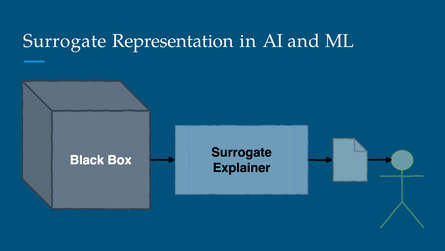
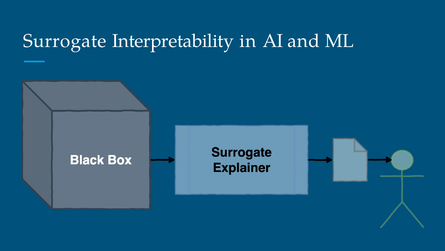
Representation: Representation -> Interpretability
